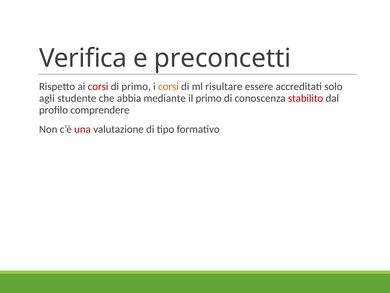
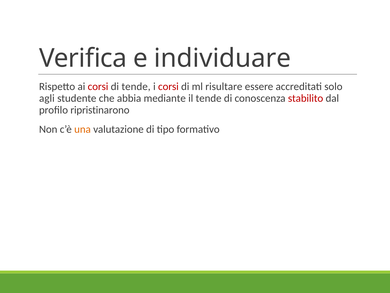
preconcetti: preconcetti -> individuare
di primo: primo -> tende
corsi at (168, 86) colour: orange -> red
il primo: primo -> tende
comprendere: comprendere -> ripristinarono
una colour: red -> orange
